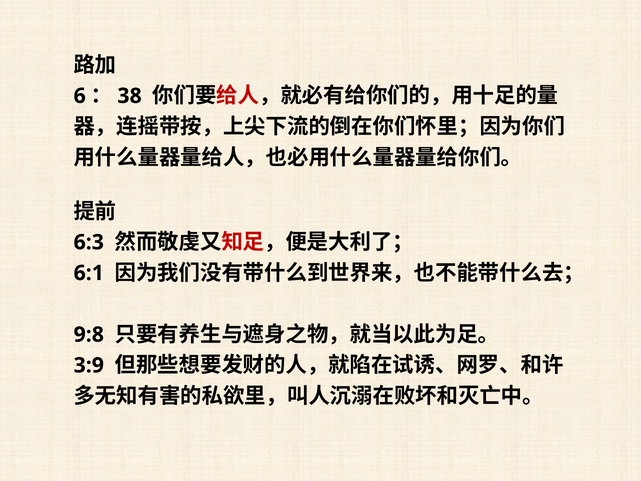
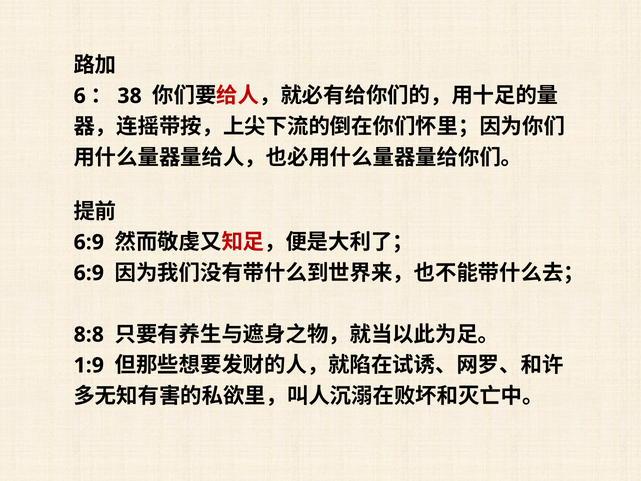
6:3 at (89, 242): 6:3 -> 6:9
6:1 at (89, 273): 6:1 -> 6:9
9:8: 9:8 -> 8:8
3:9: 3:9 -> 1:9
